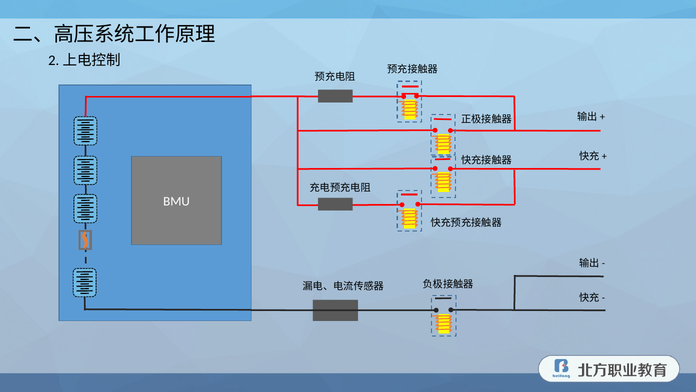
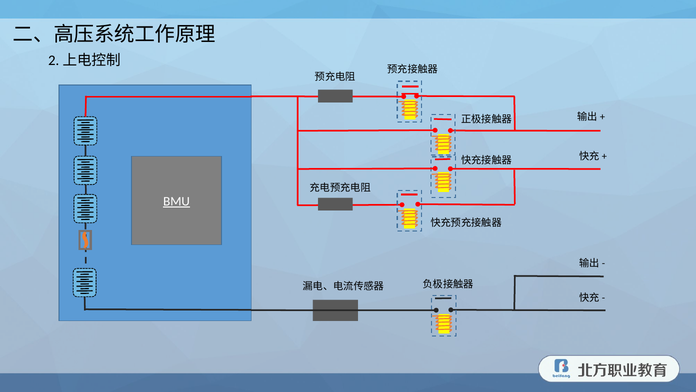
BMU underline: none -> present
